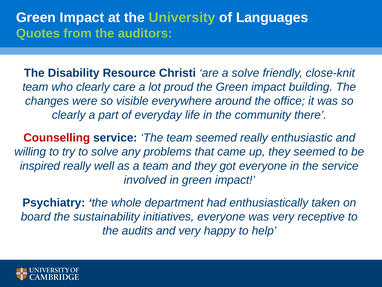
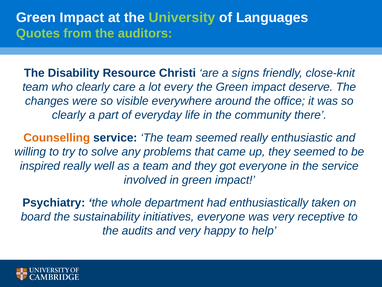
a solve: solve -> signs
proud: proud -> every
building: building -> deserve
Counselling colour: red -> orange
